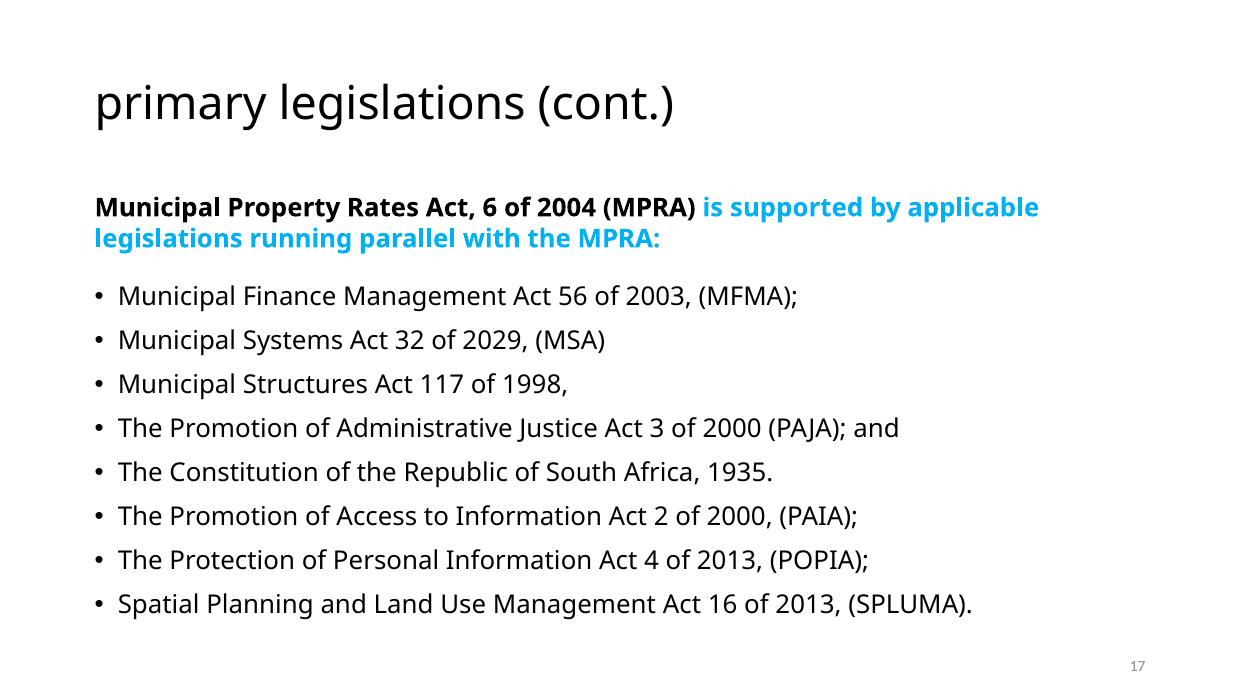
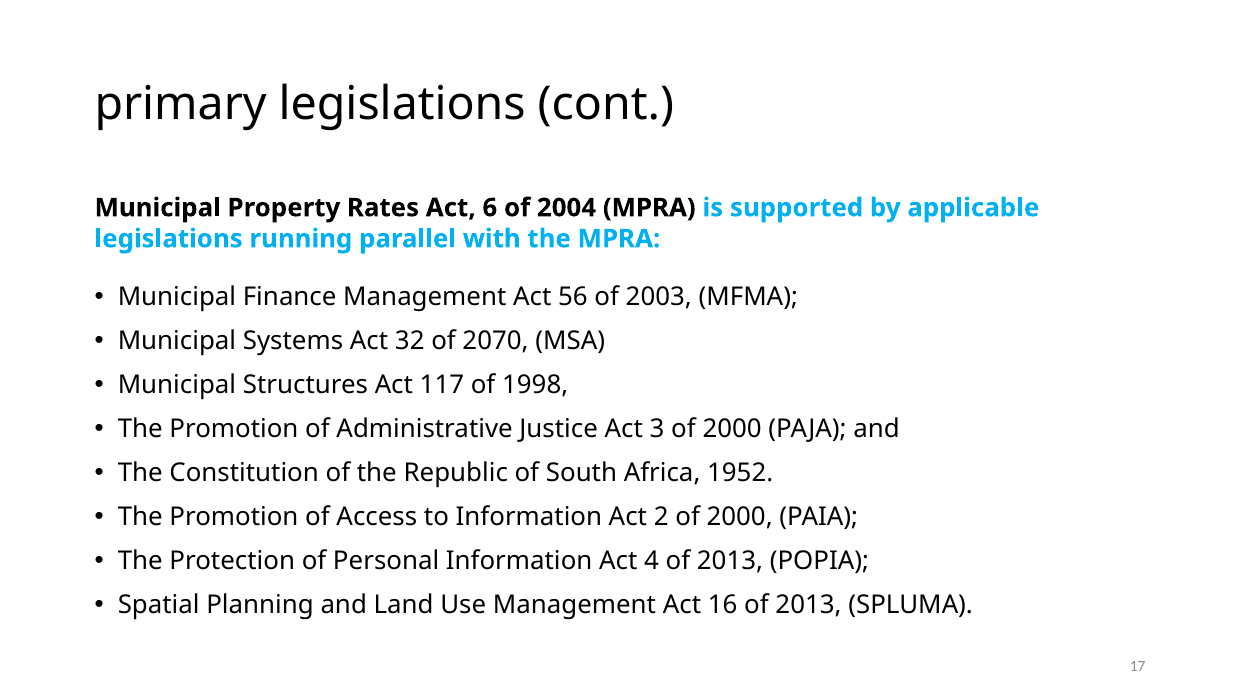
2029: 2029 -> 2070
1935: 1935 -> 1952
